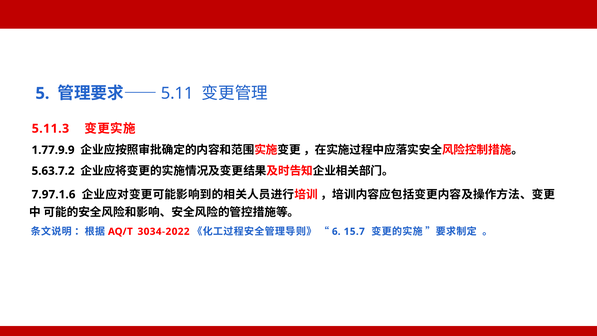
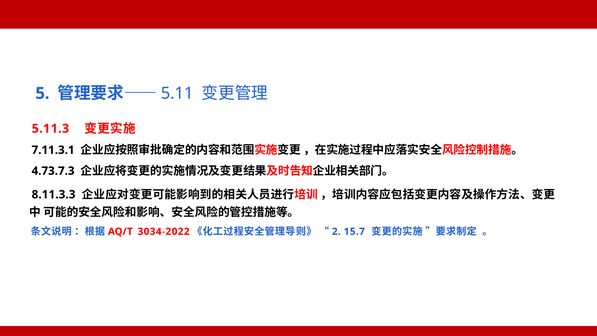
1.77.9.9: 1.77.9.9 -> 7.11.3.1
5.63.7.2: 5.63.7.2 -> 4.73.7.3
7.97.1.6: 7.97.1.6 -> 8.11.3.3
6: 6 -> 2
